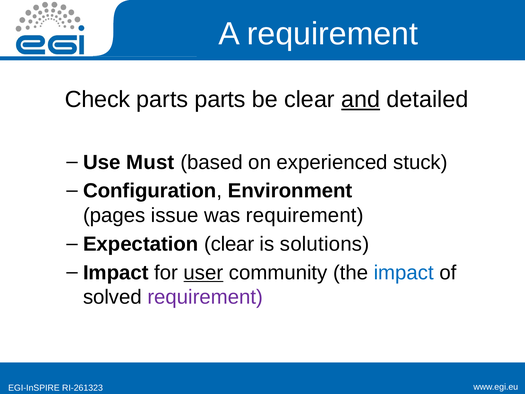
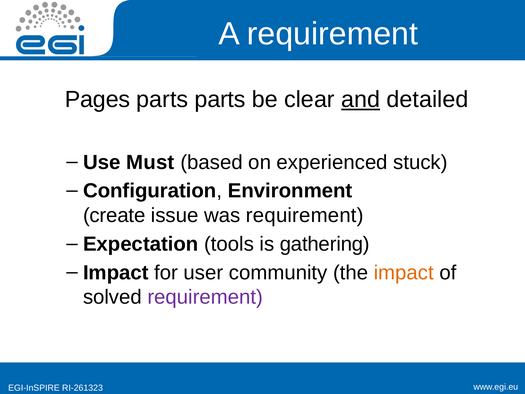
Check: Check -> Pages
pages: pages -> create
Expectation clear: clear -> tools
solutions: solutions -> gathering
user underline: present -> none
impact at (404, 273) colour: blue -> orange
